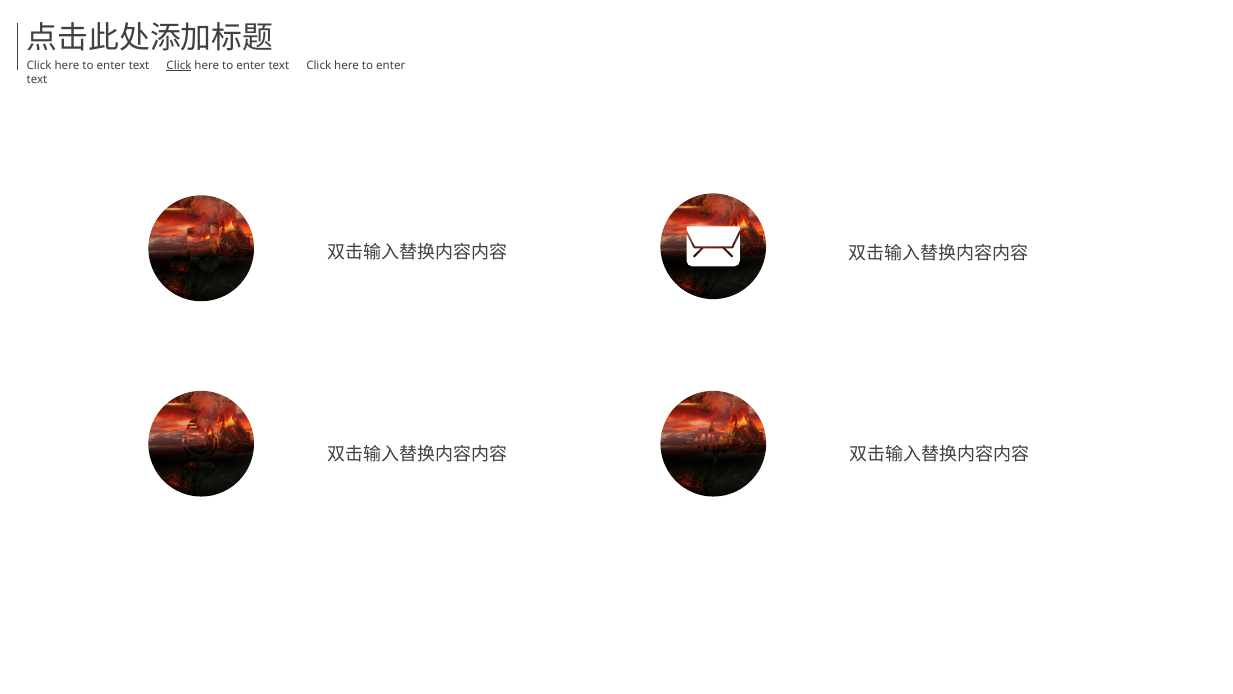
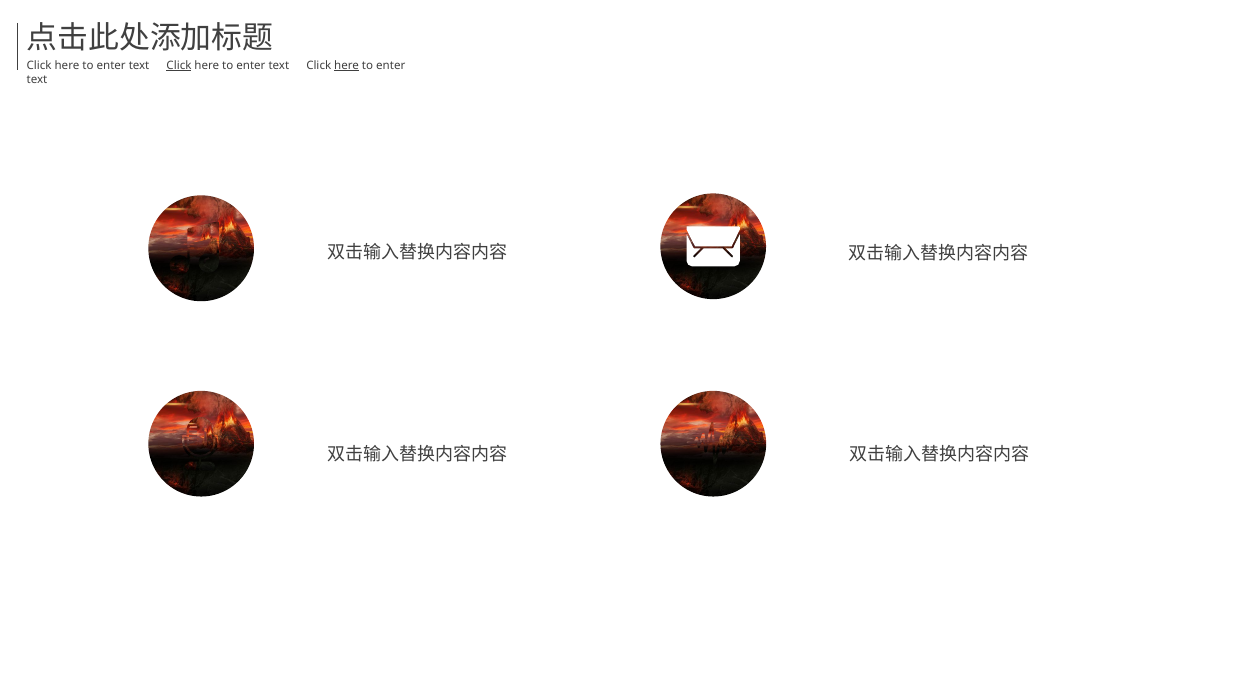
here at (347, 65) underline: none -> present
